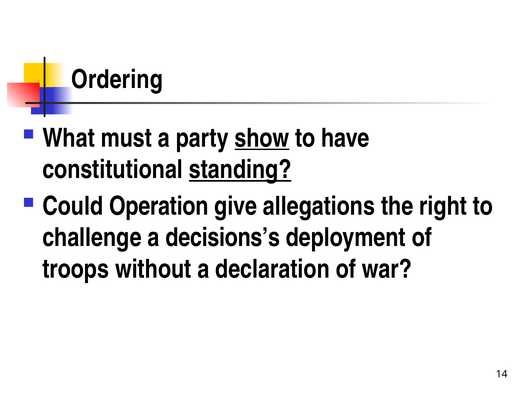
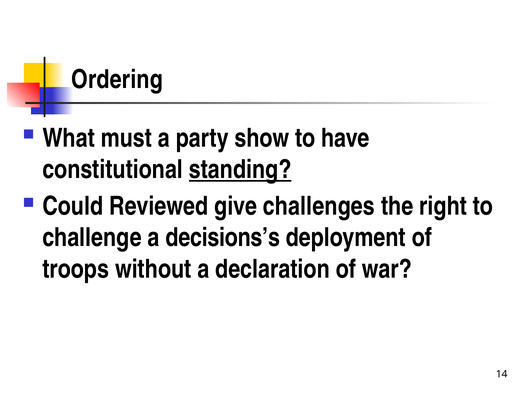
show underline: present -> none
Operation: Operation -> Reviewed
allegations: allegations -> challenges
